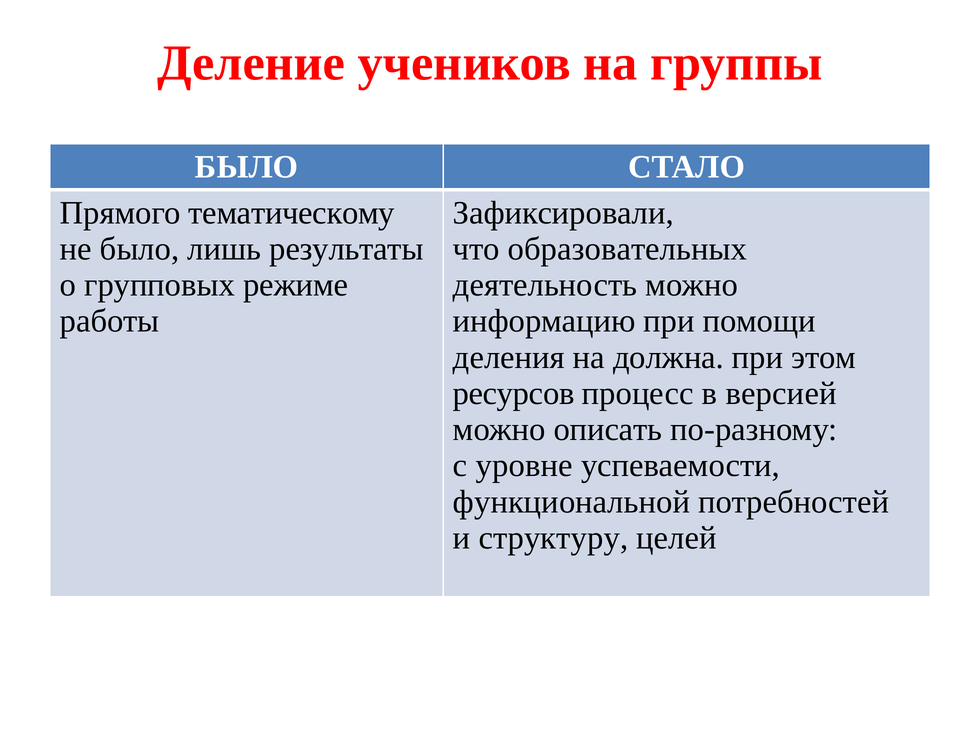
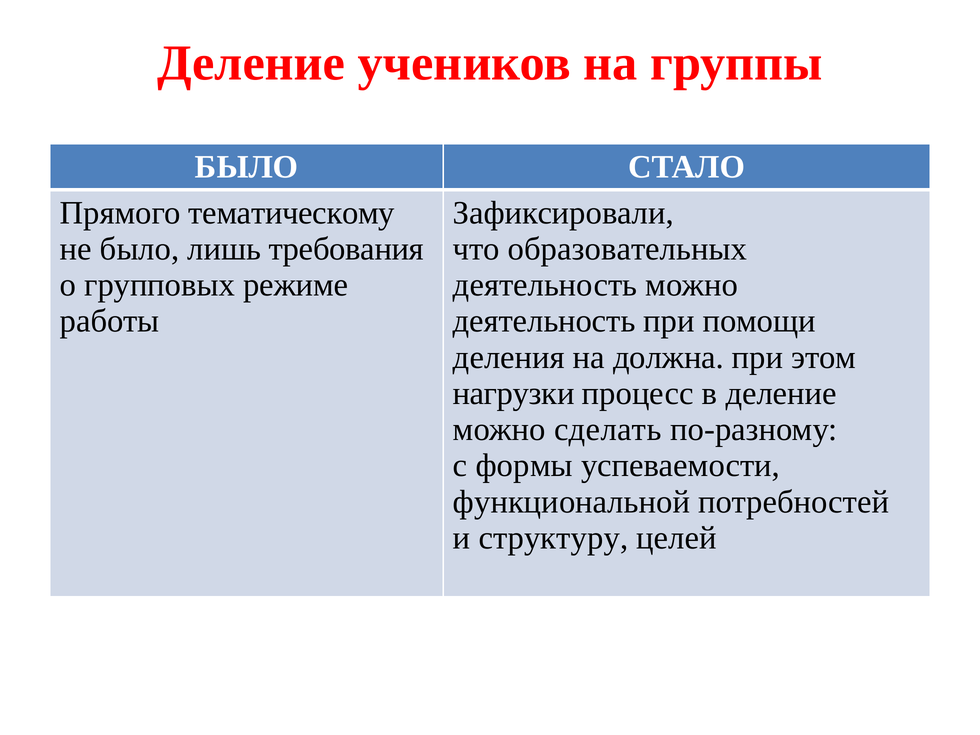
результаты: результаты -> требования
информацию at (544, 321): информацию -> деятельность
ресурсов: ресурсов -> нагрузки
в версией: версией -> деление
описать: описать -> сделать
уровне: уровне -> формы
